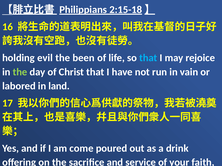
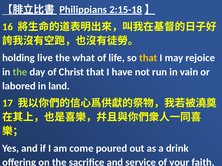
evil: evil -> live
been: been -> what
that at (148, 58) colour: light blue -> yellow
